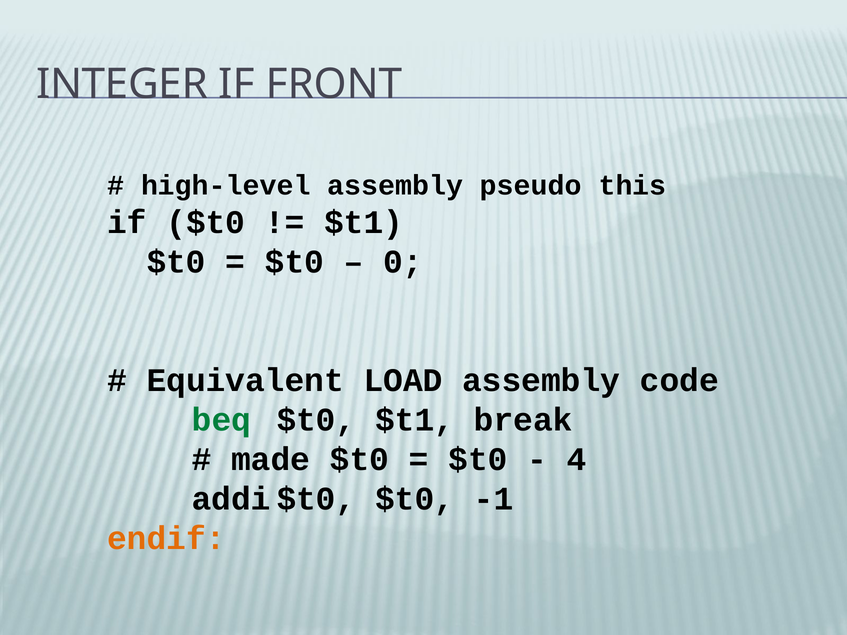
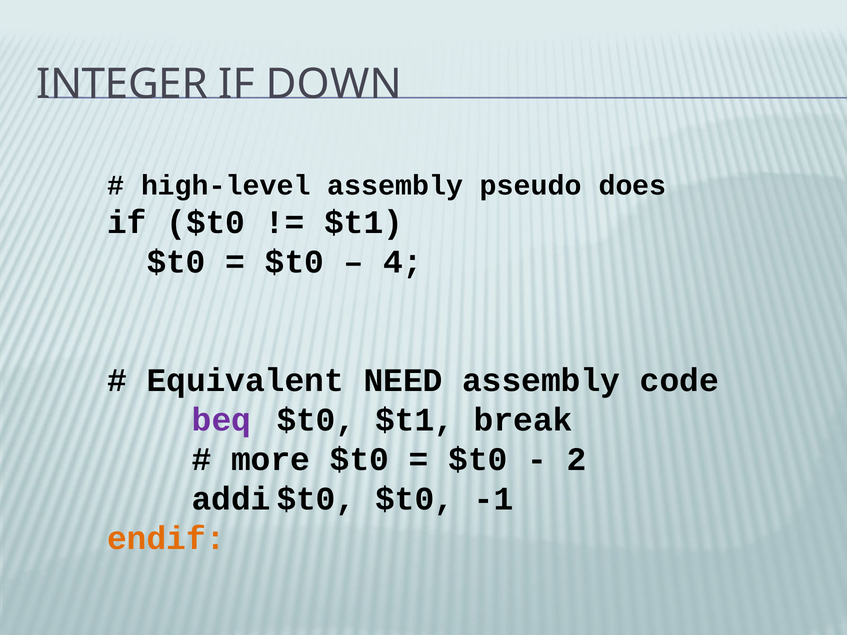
FRONT: FRONT -> DOWN
this: this -> does
0: 0 -> 4
LOAD: LOAD -> NEED
beq colour: green -> purple
made: made -> more
4: 4 -> 2
